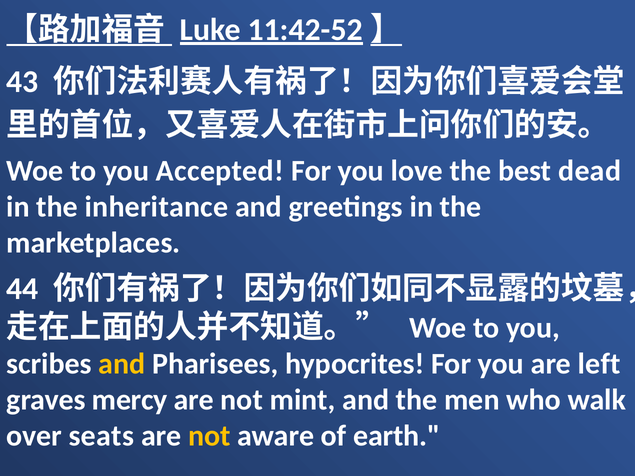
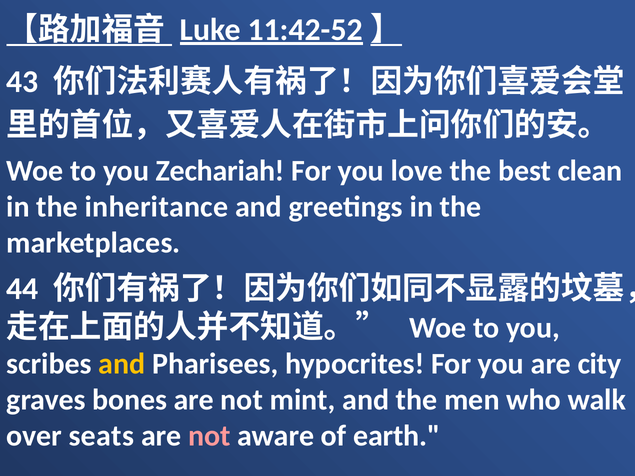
Accepted: Accepted -> Zechariah
dead: dead -> clean
left: left -> city
mercy: mercy -> bones
not at (209, 436) colour: yellow -> pink
